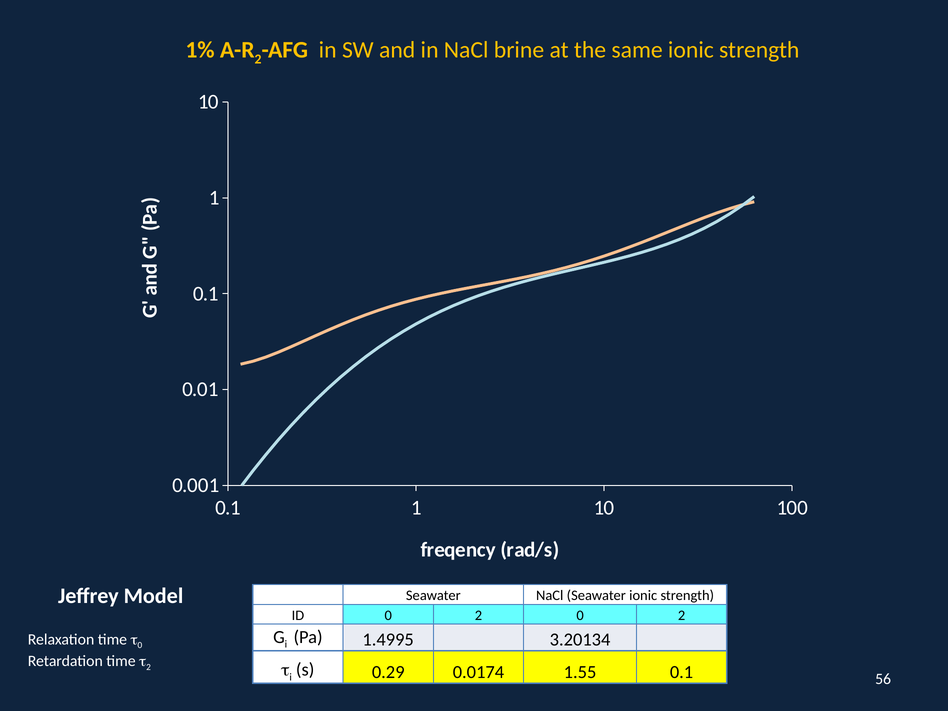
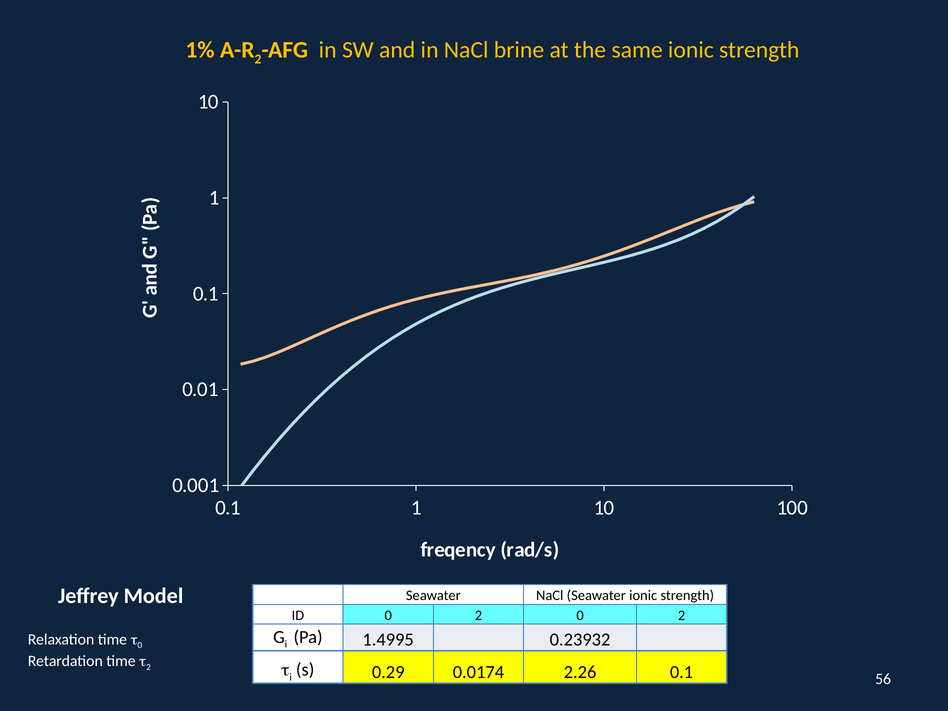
3.20134: 3.20134 -> 0.23932
1.55: 1.55 -> 2.26
